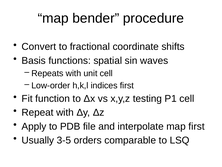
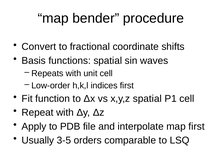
x,y,z testing: testing -> spatial
